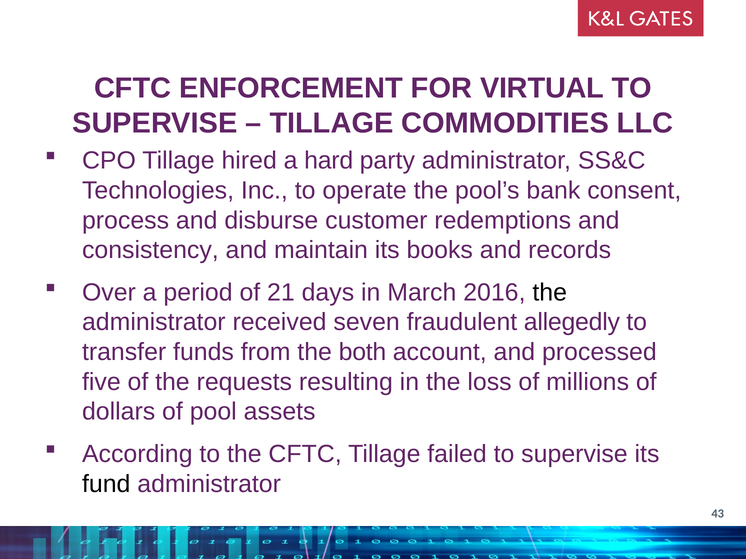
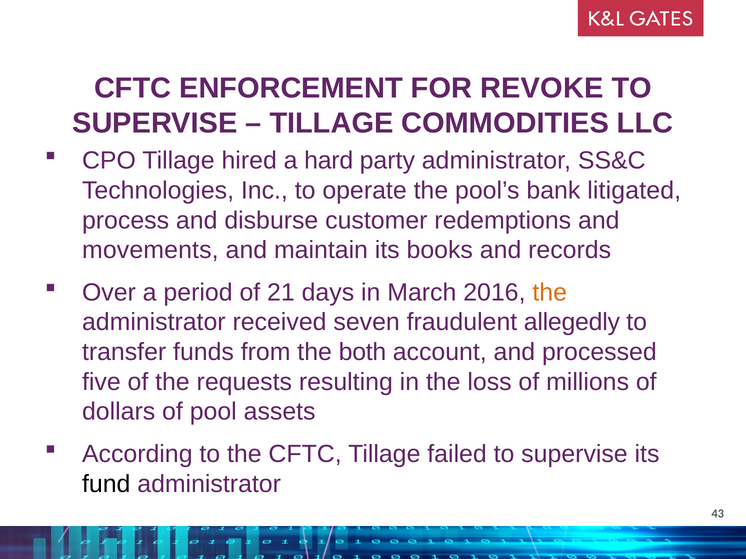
VIRTUAL: VIRTUAL -> REVOKE
consent: consent -> litigated
consistency: consistency -> movements
the at (550, 293) colour: black -> orange
